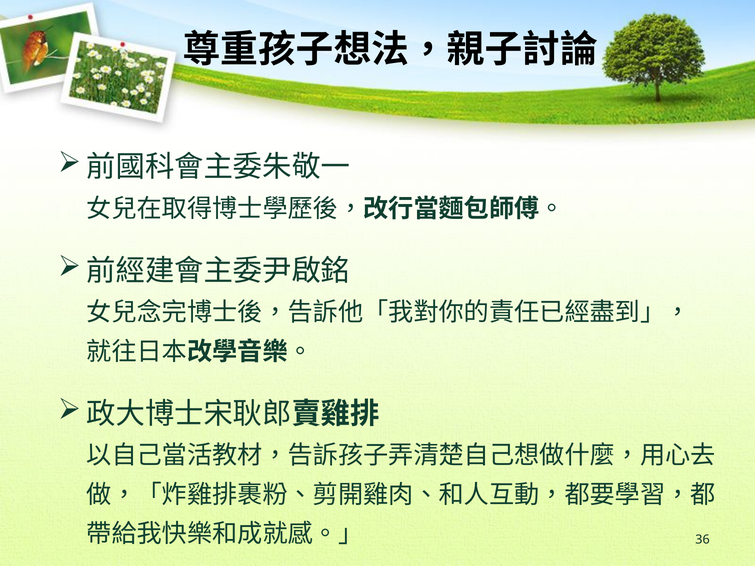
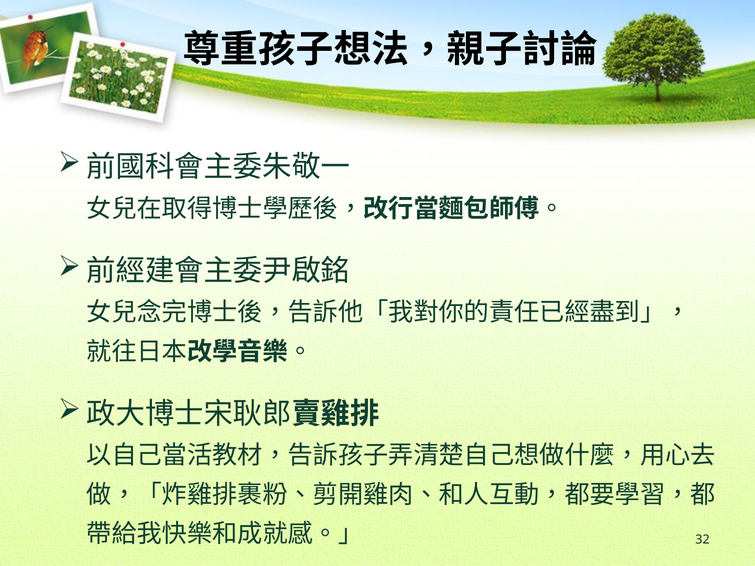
36: 36 -> 32
